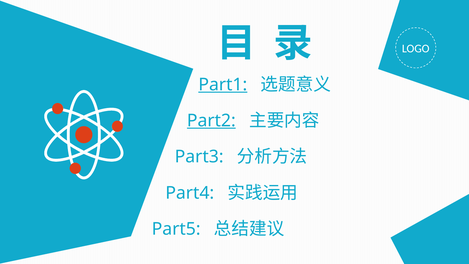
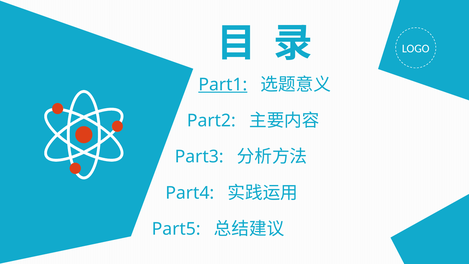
Part2 underline: present -> none
